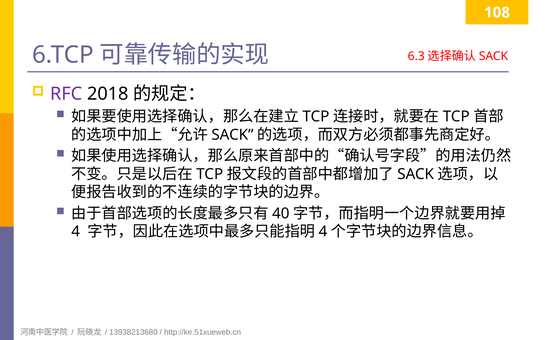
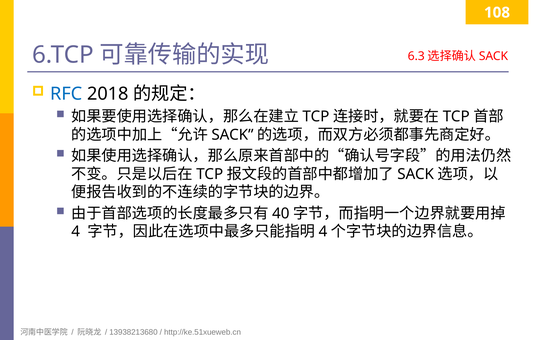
RFC colour: purple -> blue
